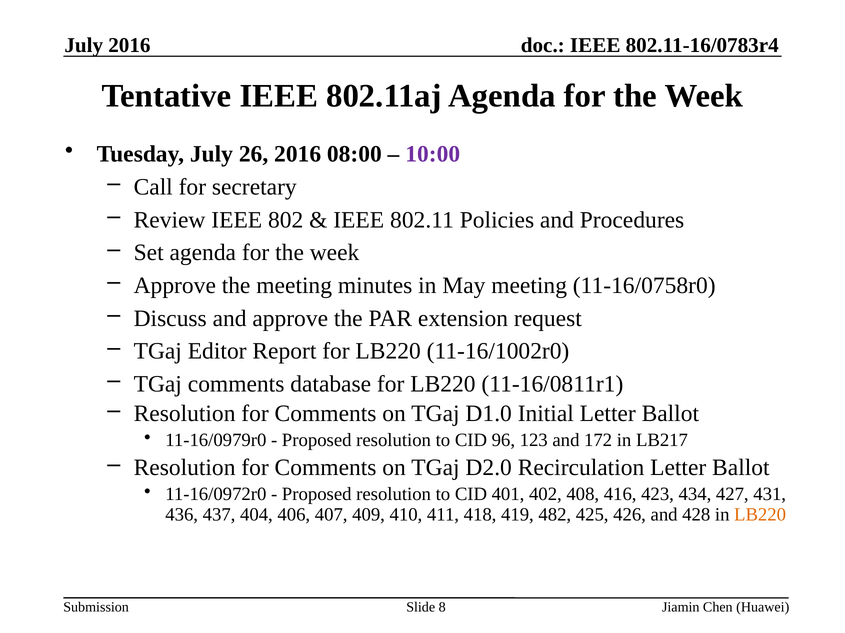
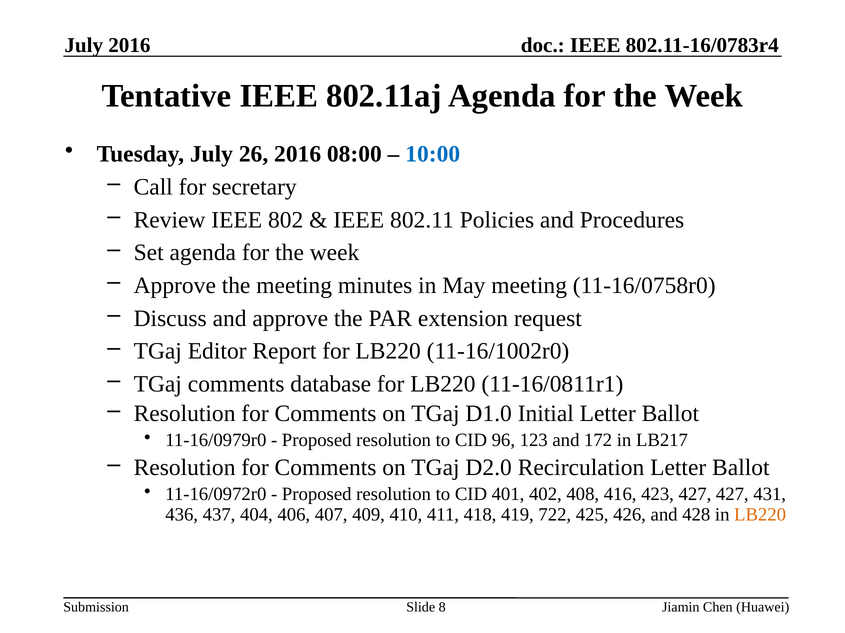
10:00 colour: purple -> blue
423 434: 434 -> 427
482: 482 -> 722
